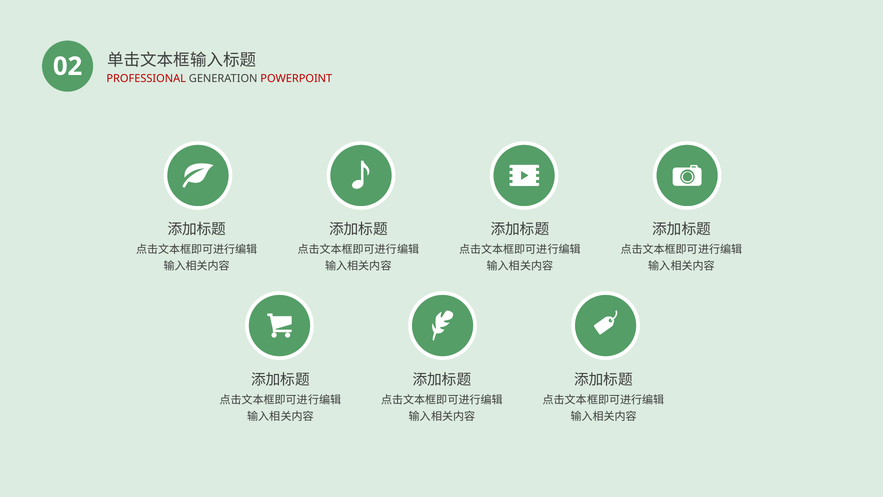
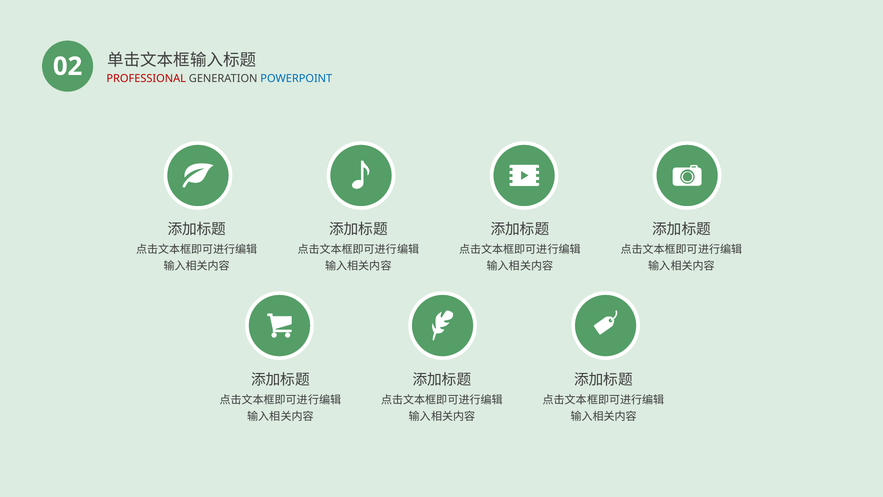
POWERPOINT colour: red -> blue
